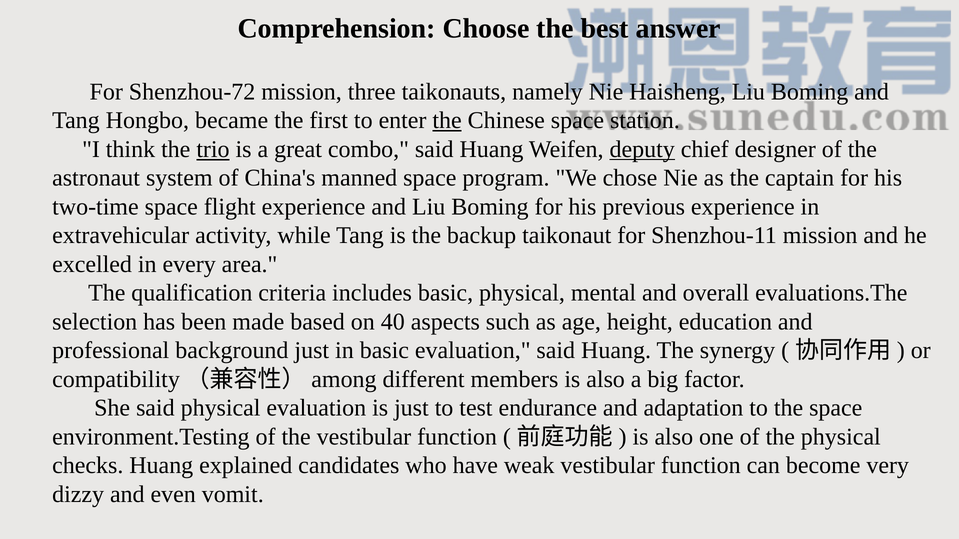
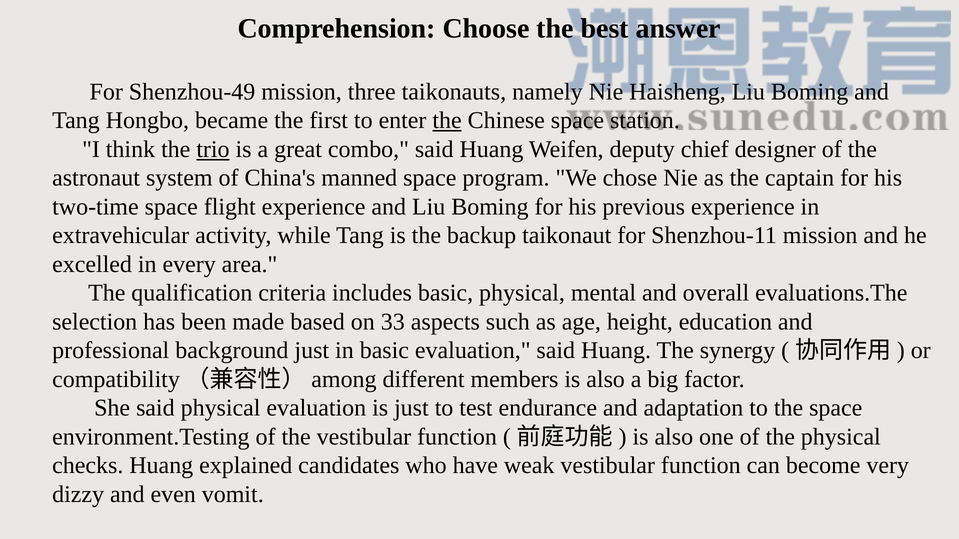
Shenzhou-72: Shenzhou-72 -> Shenzhou-49
deputy underline: present -> none
40: 40 -> 33
